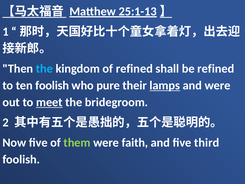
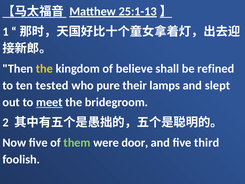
the at (44, 69) colour: light blue -> yellow
of refined: refined -> believe
ten foolish: foolish -> tested
lamps underline: present -> none
and were: were -> slept
faith: faith -> door
